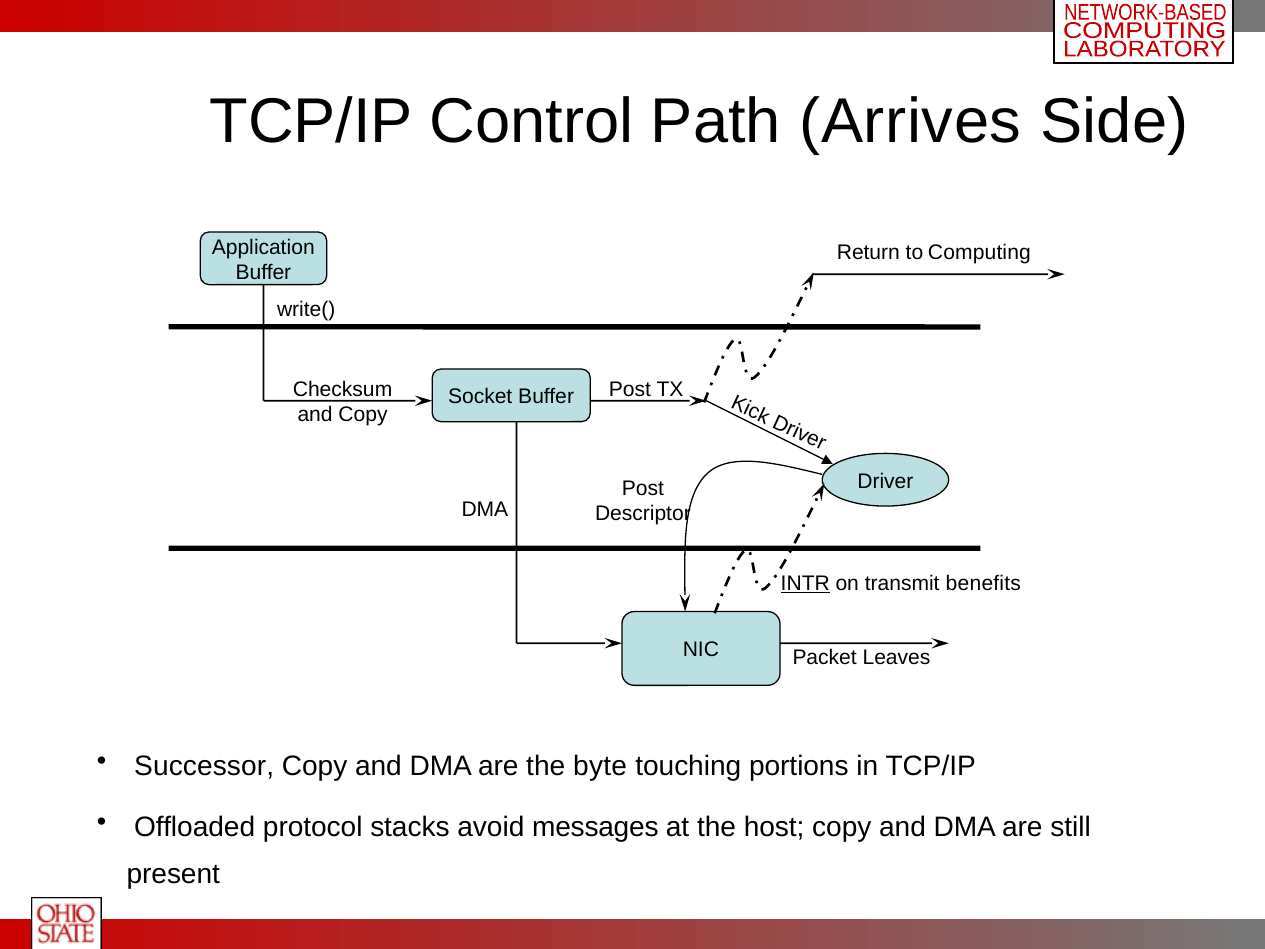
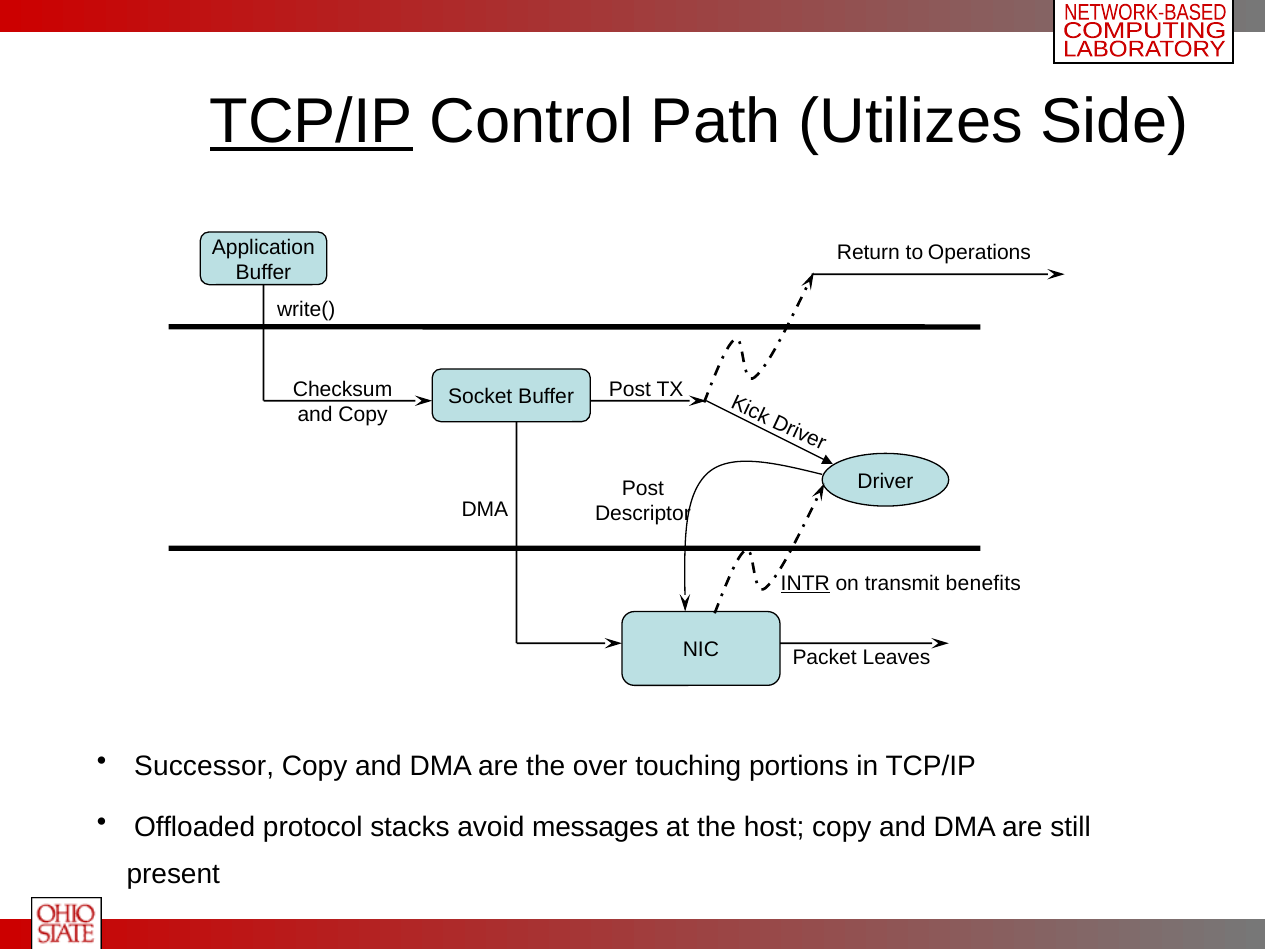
TCP/IP at (311, 121) underline: none -> present
Arrives: Arrives -> Utilizes
Computing: Computing -> Operations
byte: byte -> over
